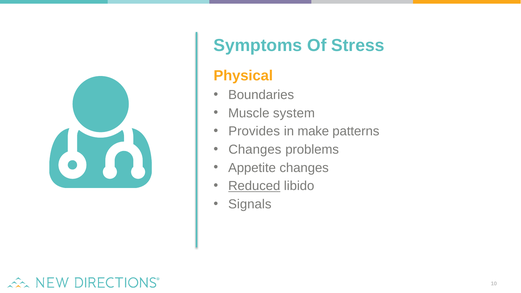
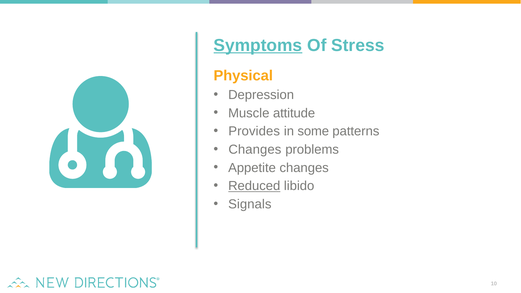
Symptoms underline: none -> present
Boundaries: Boundaries -> Depression
system: system -> attitude
make: make -> some
